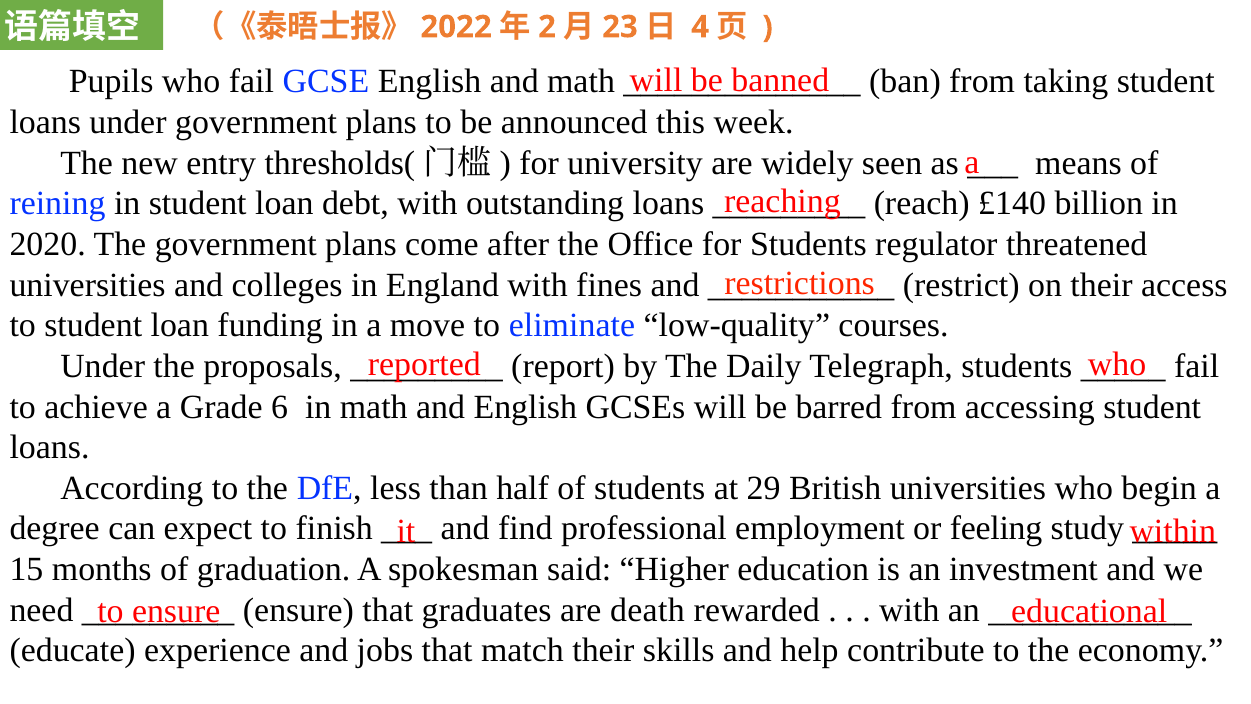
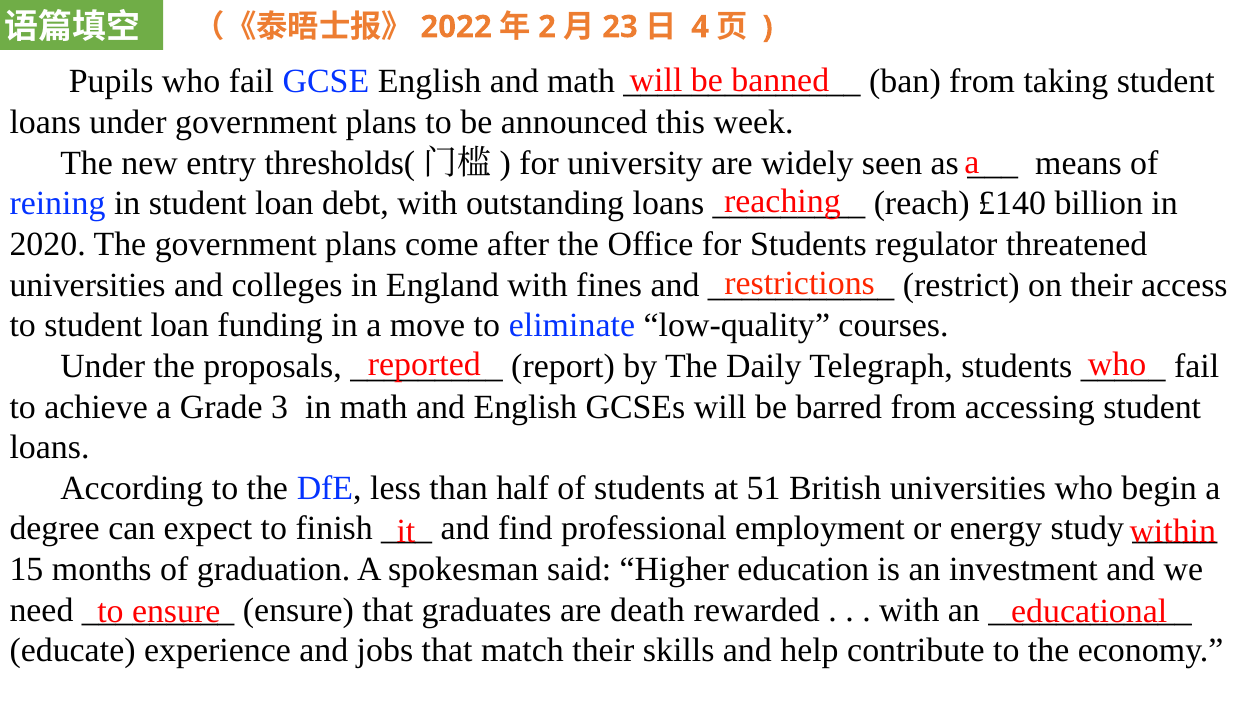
6: 6 -> 3
29: 29 -> 51
feeling: feeling -> energy
